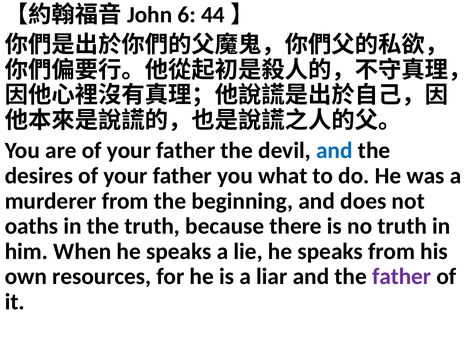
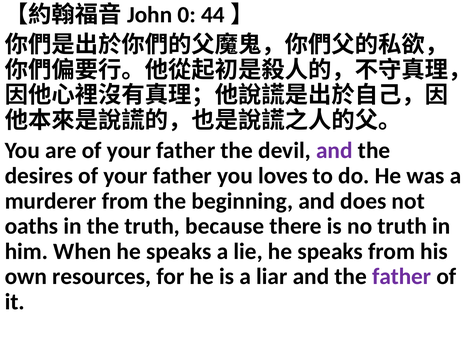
6: 6 -> 0
and at (334, 151) colour: blue -> purple
what: what -> loves
